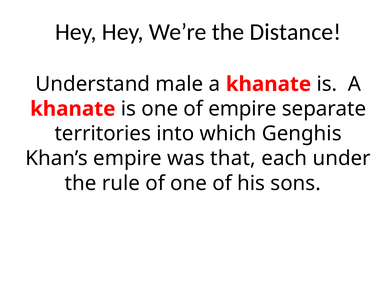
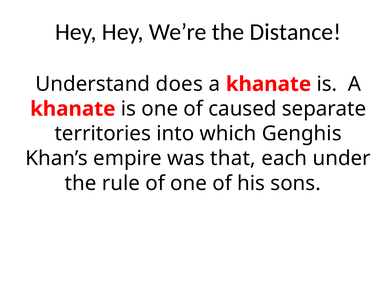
male: male -> does
of empire: empire -> caused
